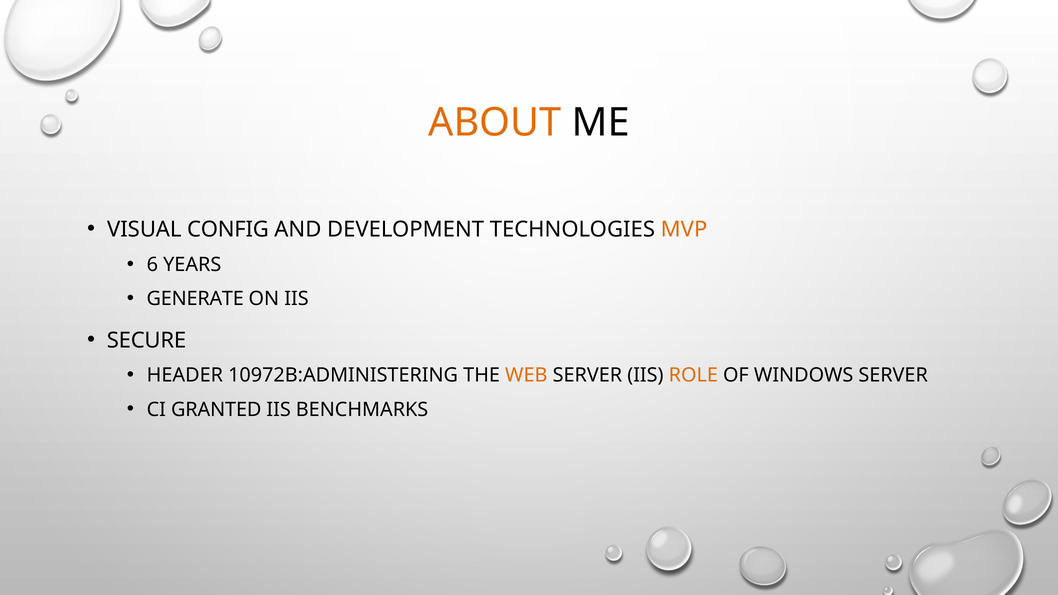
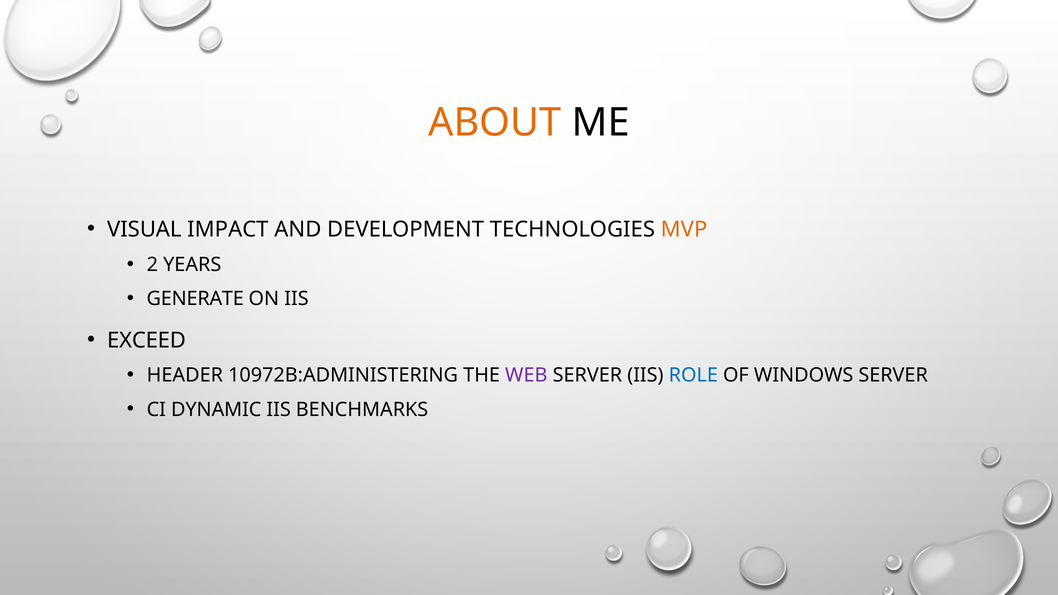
CONFIG: CONFIG -> IMPACT
6: 6 -> 2
SECURE: SECURE -> EXCEED
WEB colour: orange -> purple
ROLE colour: orange -> blue
GRANTED: GRANTED -> DYNAMIC
